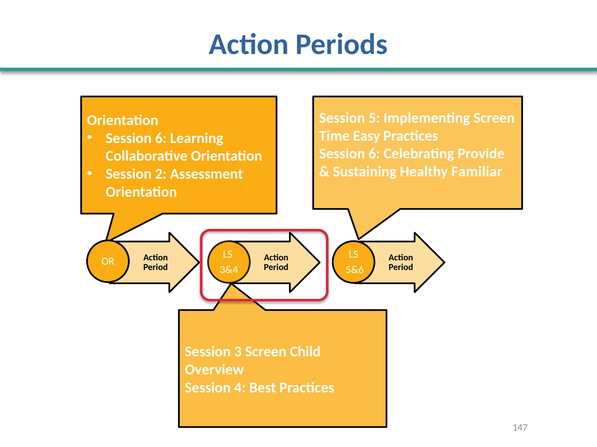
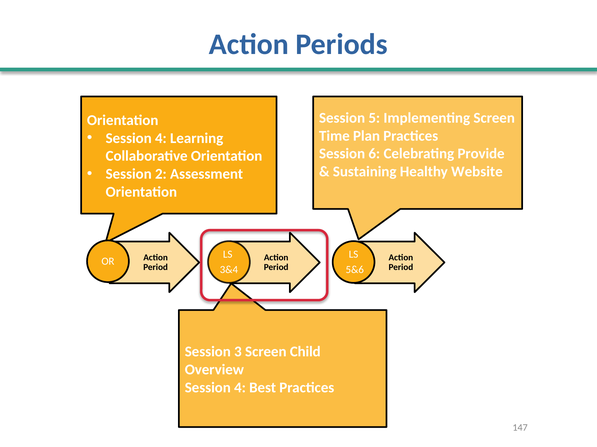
Easy: Easy -> Plan
6 at (161, 138): 6 -> 4
Familiar: Familiar -> Website
